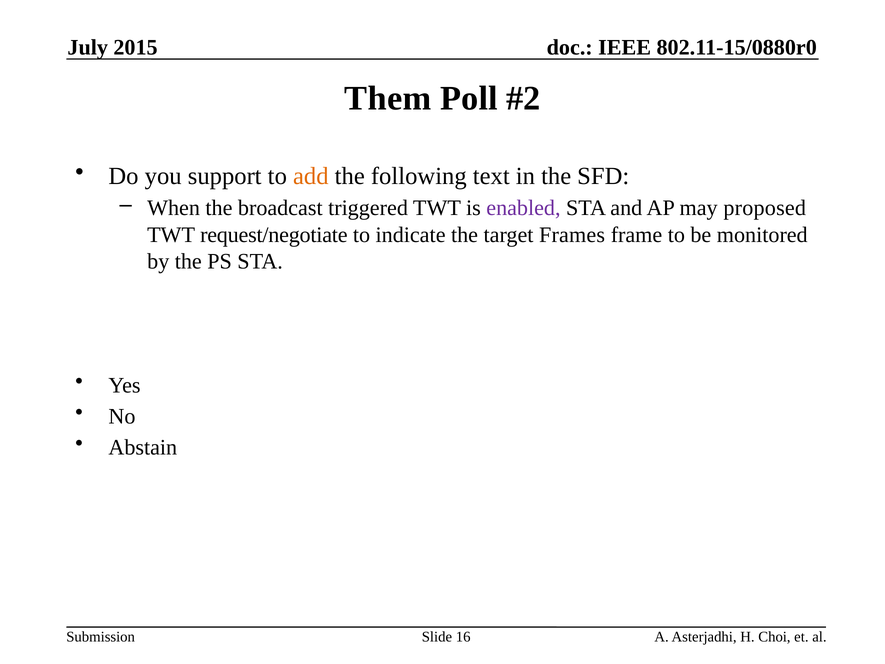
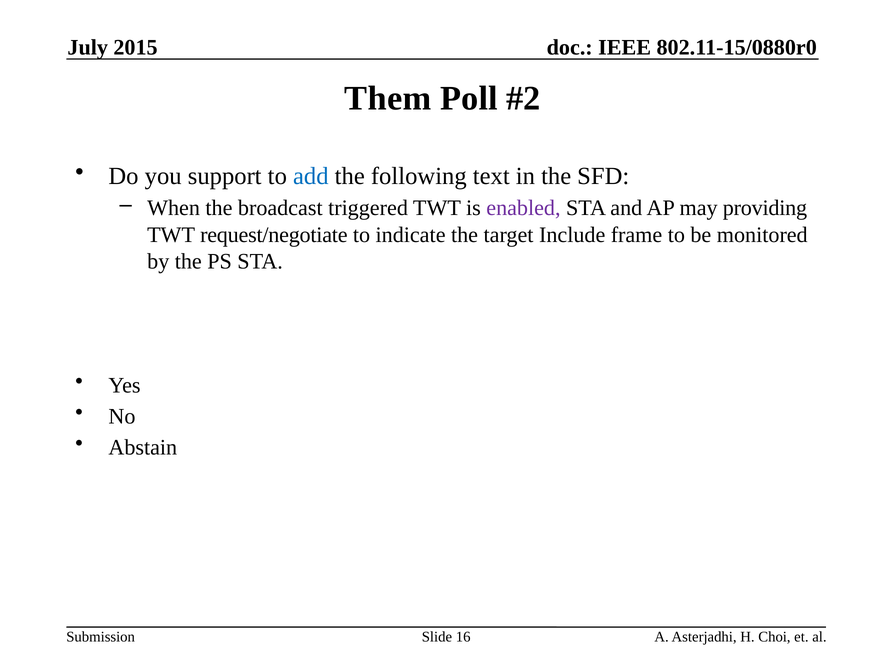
add colour: orange -> blue
proposed: proposed -> providing
Frames: Frames -> Include
